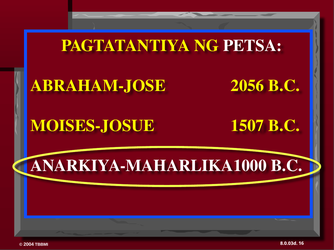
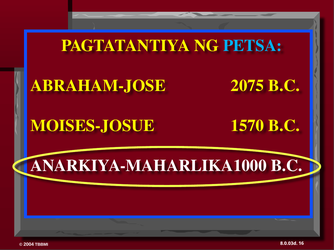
PETSA colour: white -> light blue
2056: 2056 -> 2075
1507: 1507 -> 1570
